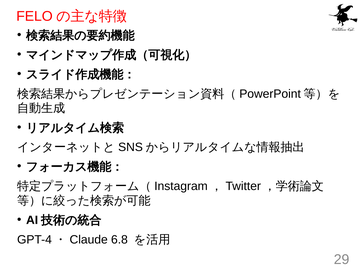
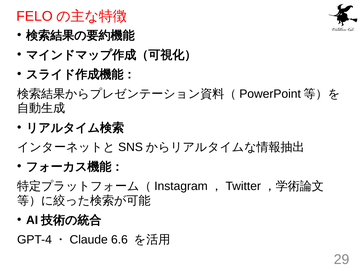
6.8: 6.8 -> 6.6
